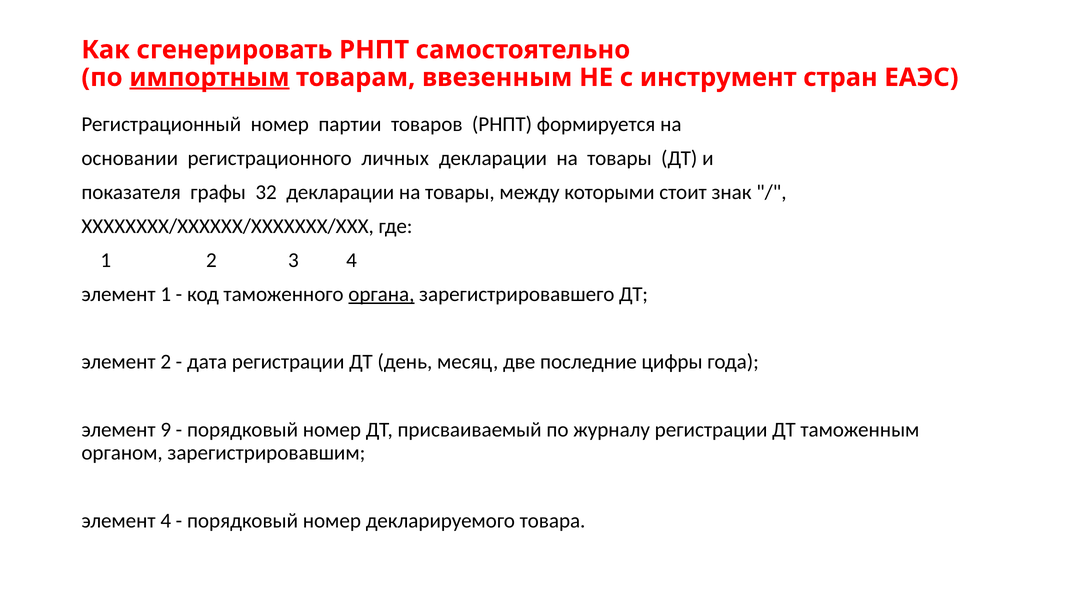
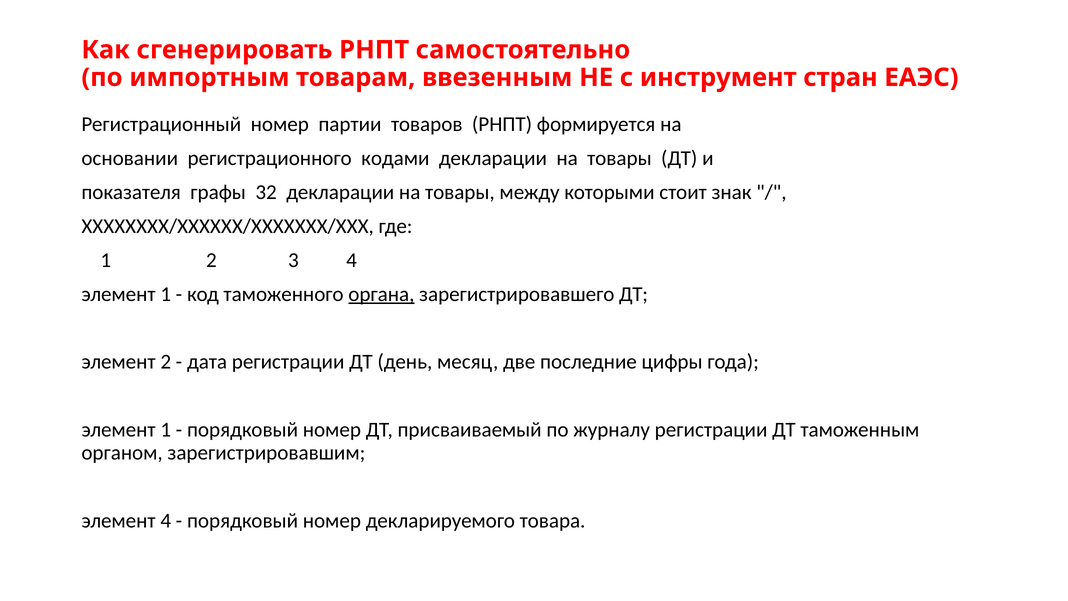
импортным underline: present -> none
личных: личных -> кодами
9 at (166, 430): 9 -> 1
